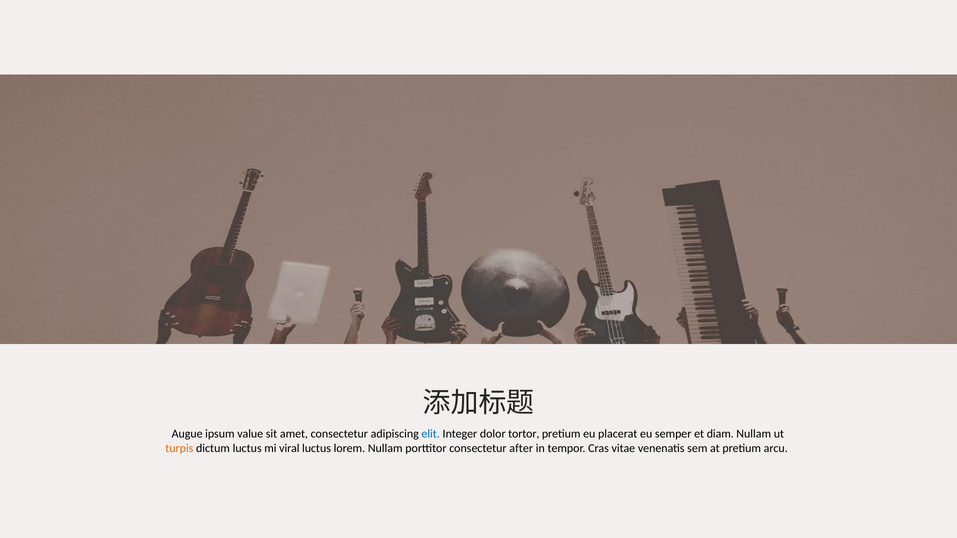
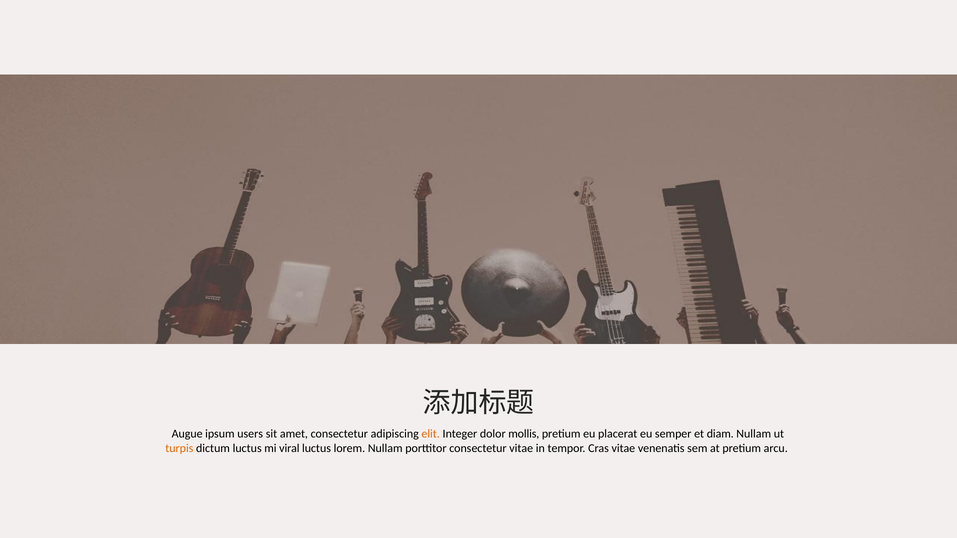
value: value -> users
elit colour: blue -> orange
tortor: tortor -> mollis
consectetur after: after -> vitae
